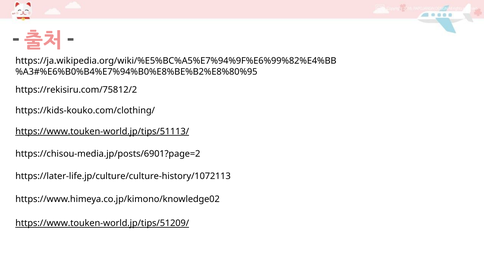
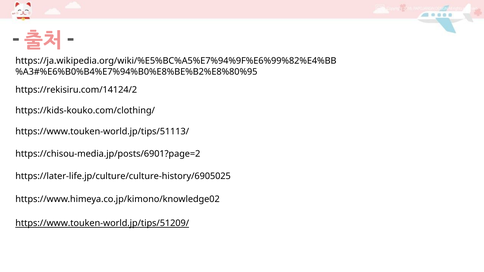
https://rekisiru.com/75812/2: https://rekisiru.com/75812/2 -> https://rekisiru.com/14124/2
https://www.touken-world.jp/tips/51113/ underline: present -> none
https://later-life.jp/culture/culture-history/1072113: https://later-life.jp/culture/culture-history/1072113 -> https://later-life.jp/culture/culture-history/6905025
